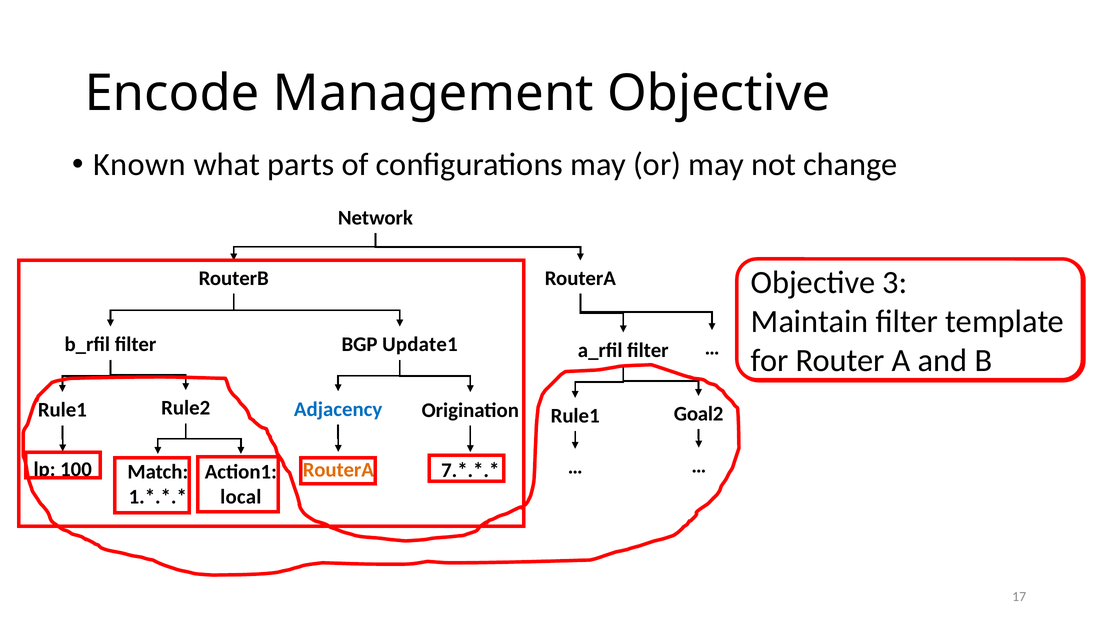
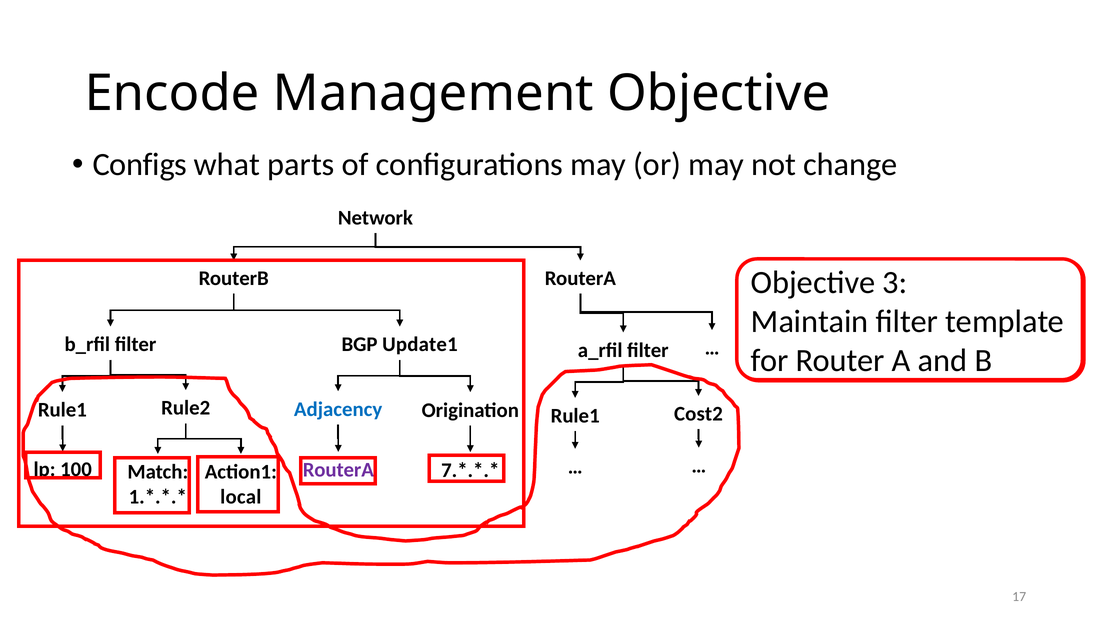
Known: Known -> Configs
Goal2: Goal2 -> Cost2
RouterA at (338, 470) colour: orange -> purple
